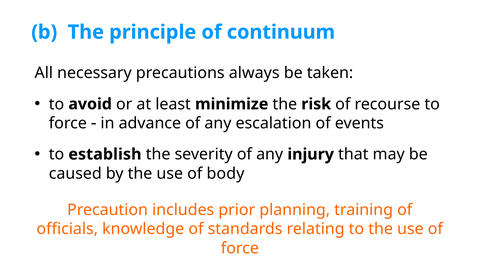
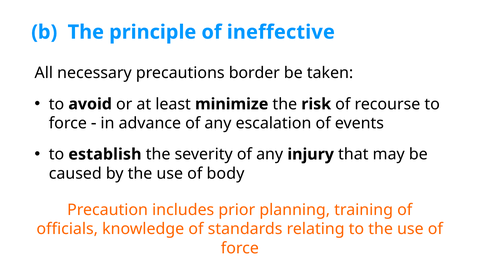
continuum: continuum -> ineffective
always: always -> border
